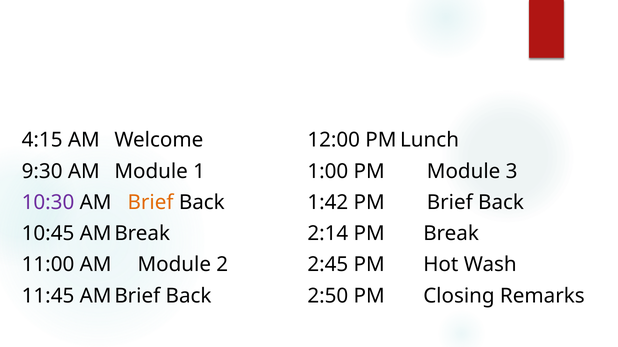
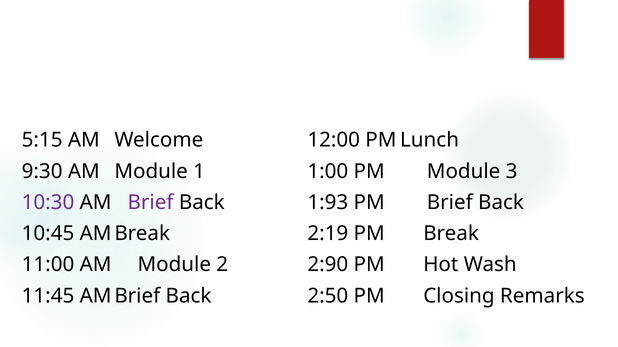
4:15: 4:15 -> 5:15
Brief at (151, 203) colour: orange -> purple
1:42: 1:42 -> 1:93
2:14: 2:14 -> 2:19
2:45: 2:45 -> 2:90
